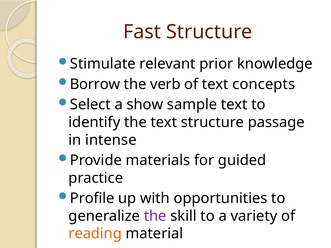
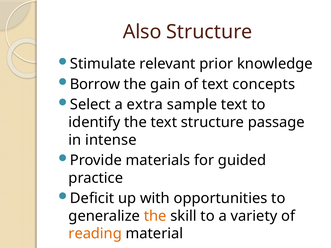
Fast: Fast -> Also
verb: verb -> gain
show: show -> extra
Profile: Profile -> Deficit
the at (155, 216) colour: purple -> orange
